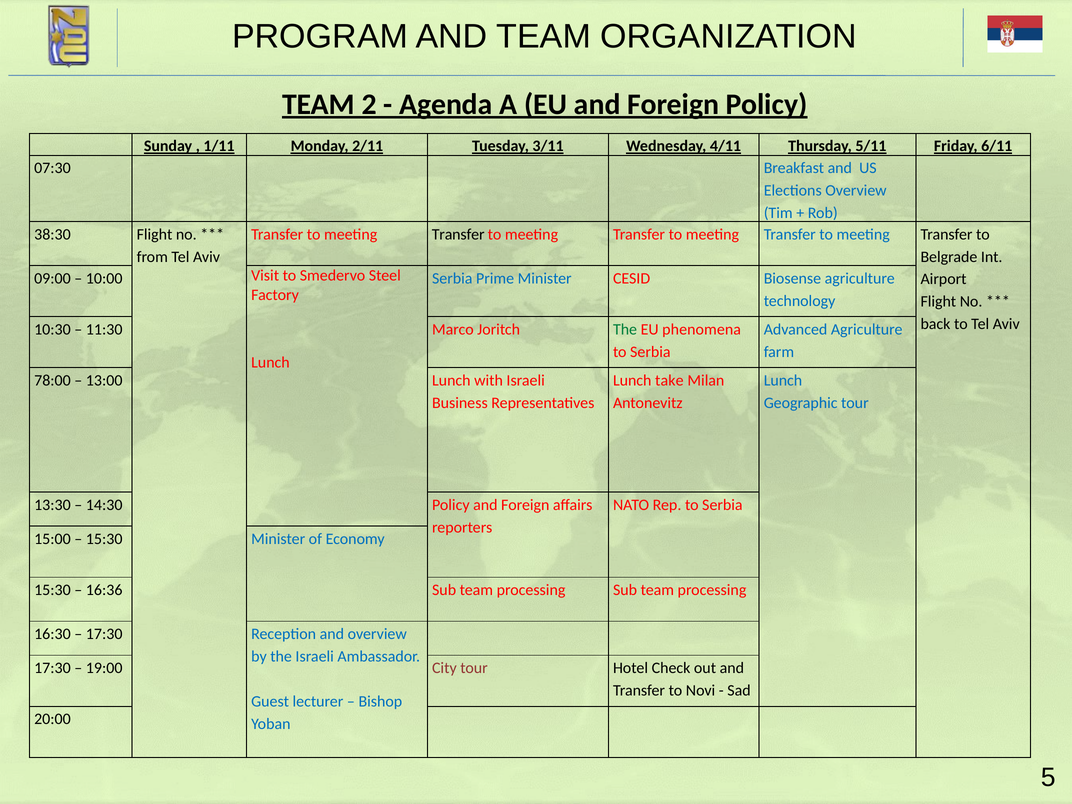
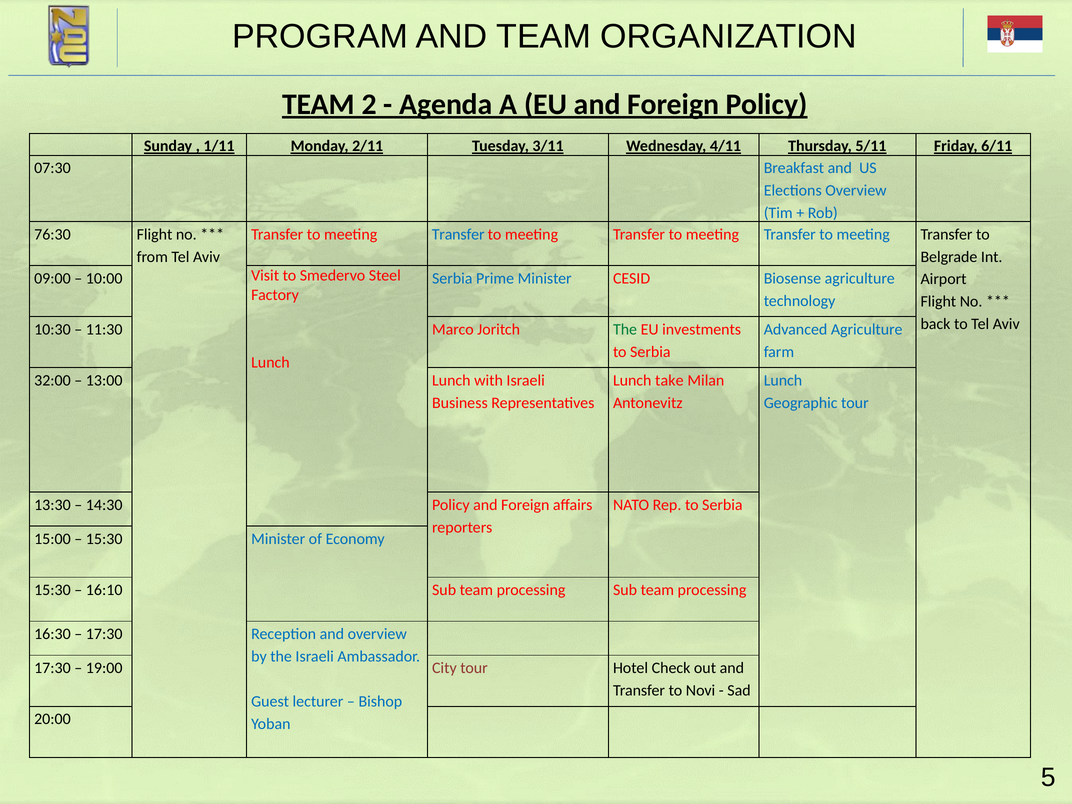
38:30: 38:30 -> 76:30
Transfer at (458, 234) colour: black -> blue
phenomena: phenomena -> investments
78:00: 78:00 -> 32:00
16:36: 16:36 -> 16:10
